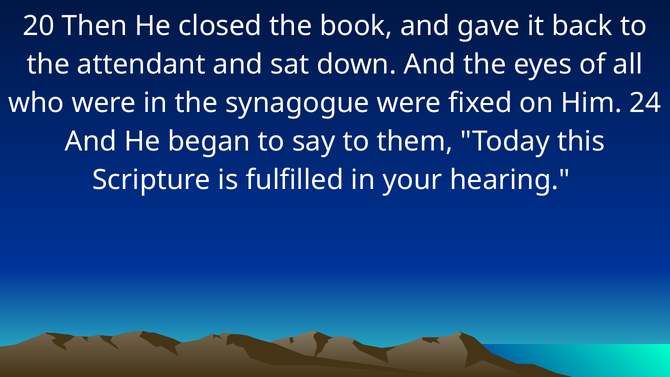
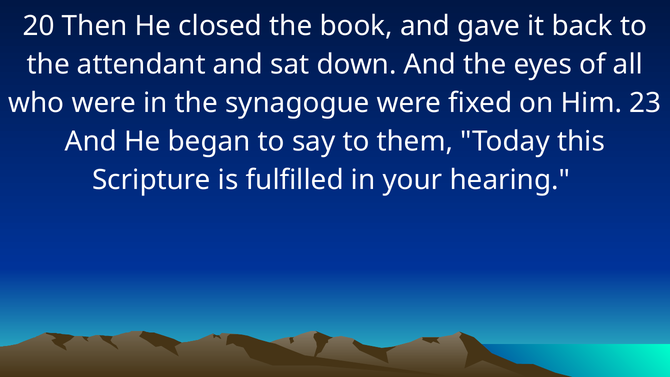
24: 24 -> 23
